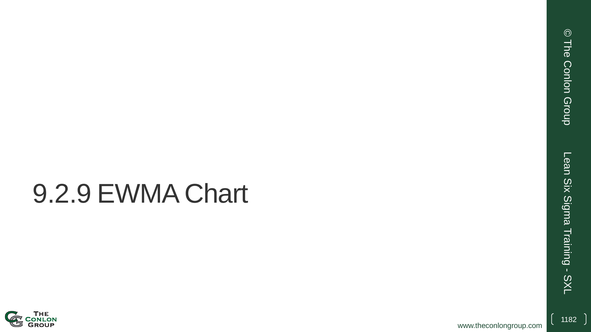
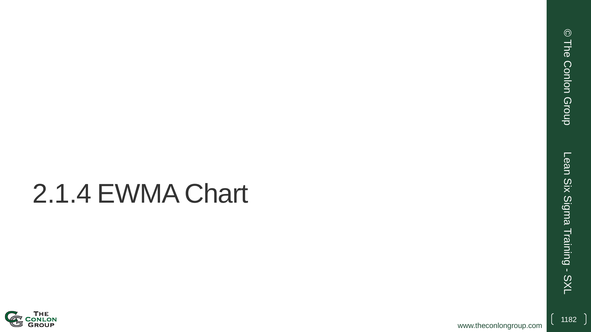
9.2.9: 9.2.9 -> 2.1.4
